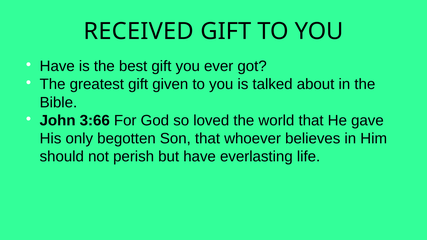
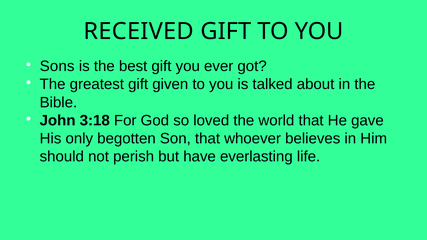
Have at (57, 66): Have -> Sons
3:66: 3:66 -> 3:18
